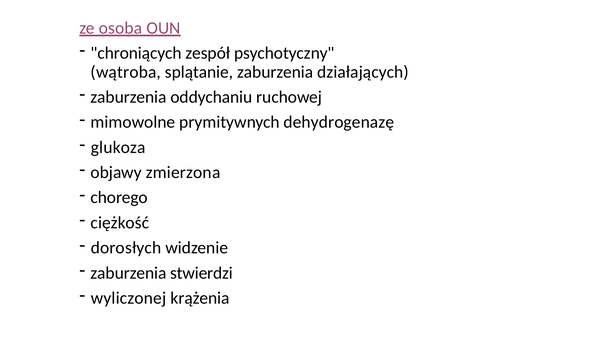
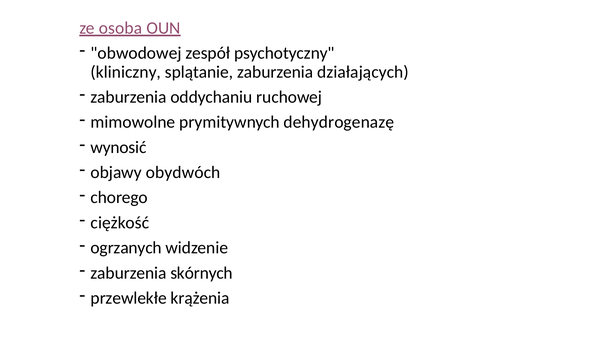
chroniących: chroniących -> obwodowej
wątroba: wątroba -> kliniczny
glukoza: glukoza -> wynosić
zmierzona: zmierzona -> obydwóch
dorosłych: dorosłych -> ogrzanych
stwierdzi: stwierdzi -> skórnych
wyliczonej: wyliczonej -> przewlekłe
